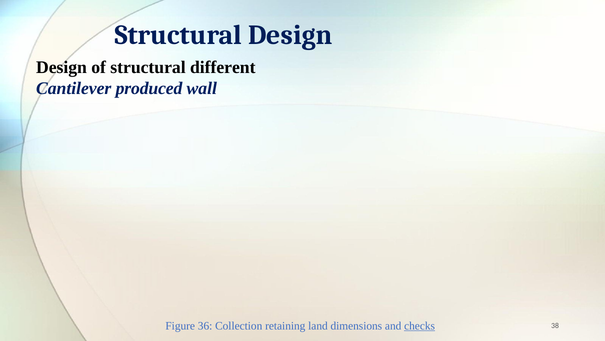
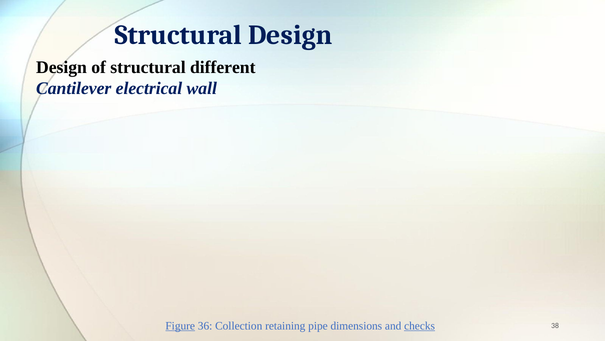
produced: produced -> electrical
Figure underline: none -> present
land: land -> pipe
